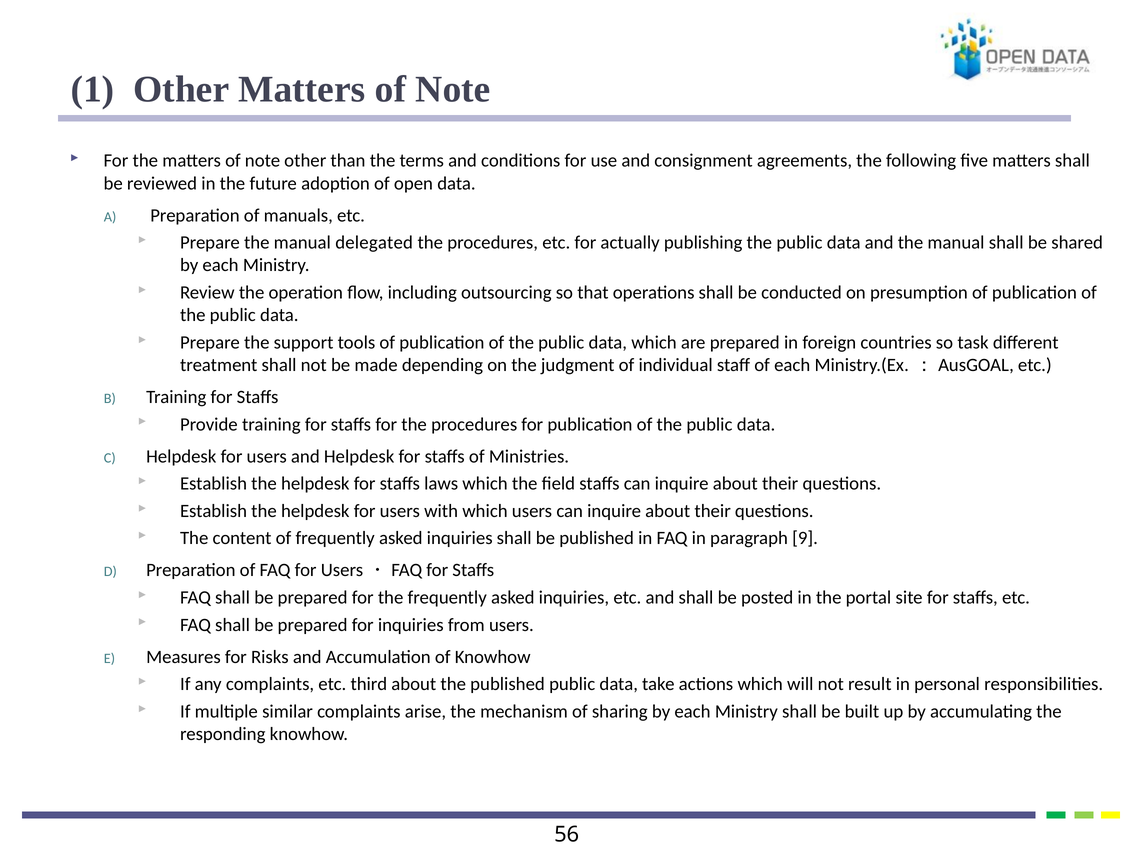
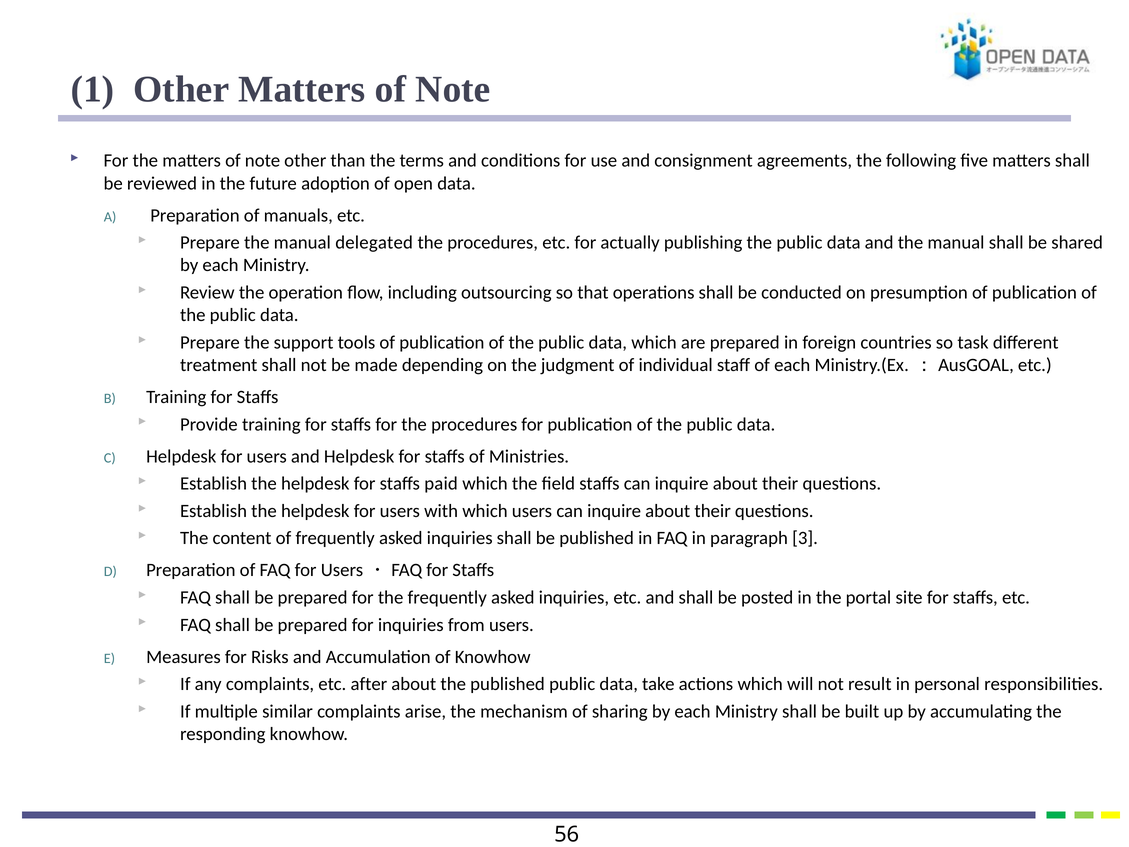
laws: laws -> paid
9: 9 -> 3
third: third -> after
